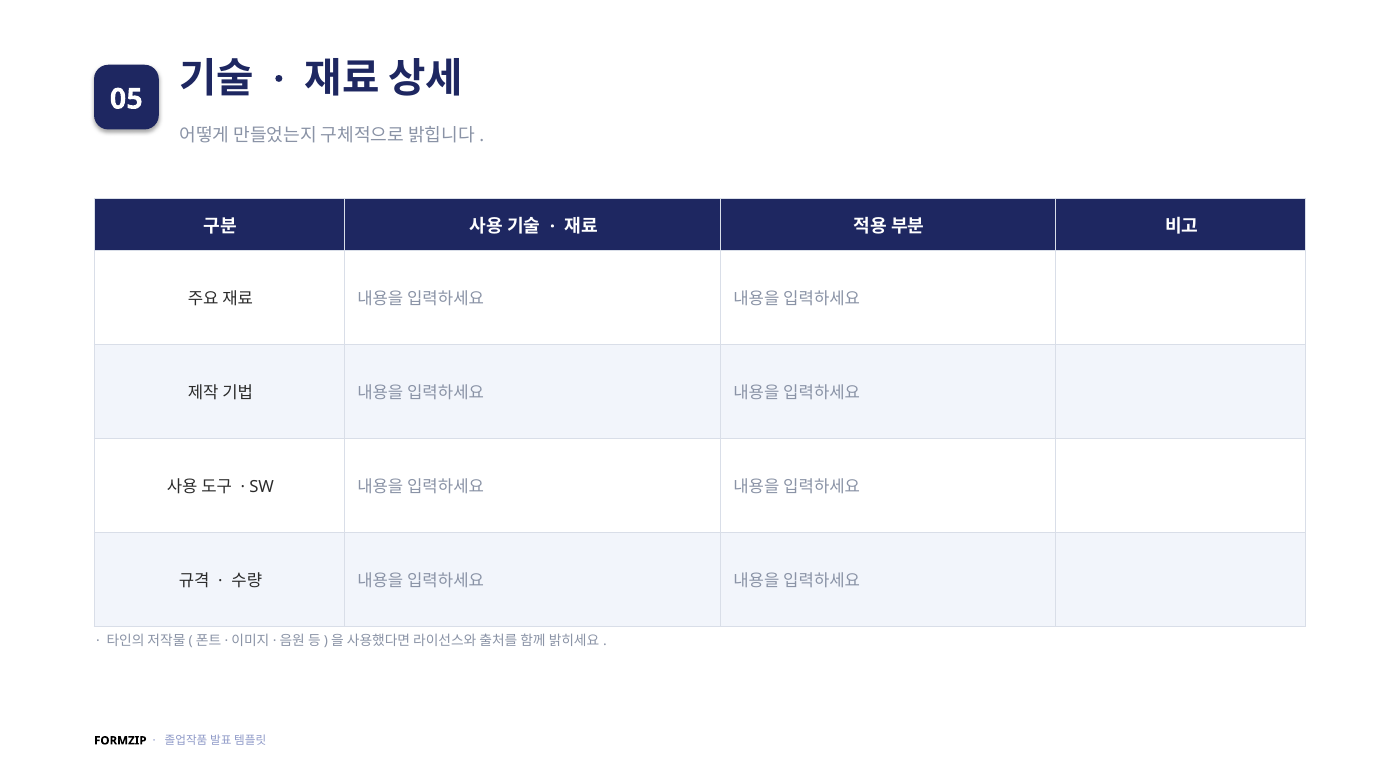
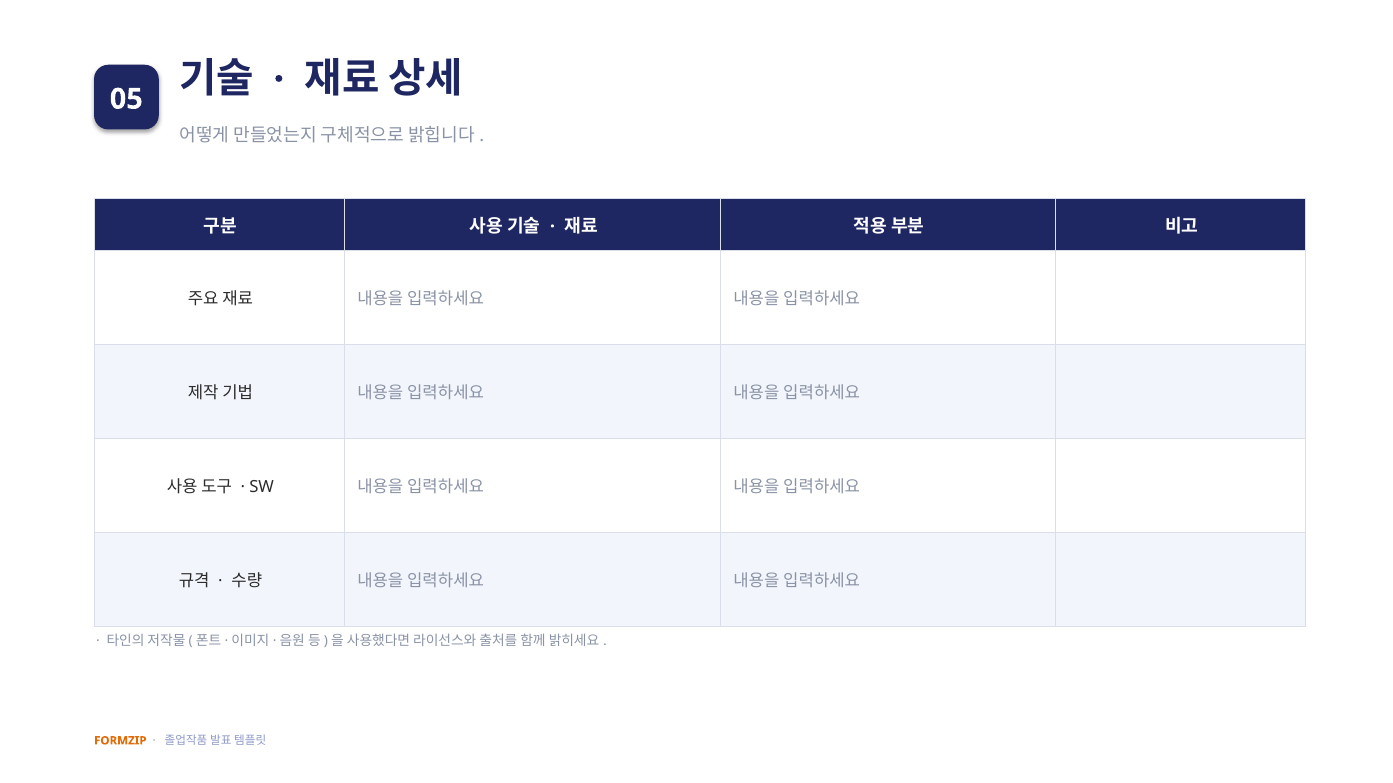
FORMZIP colour: black -> orange
